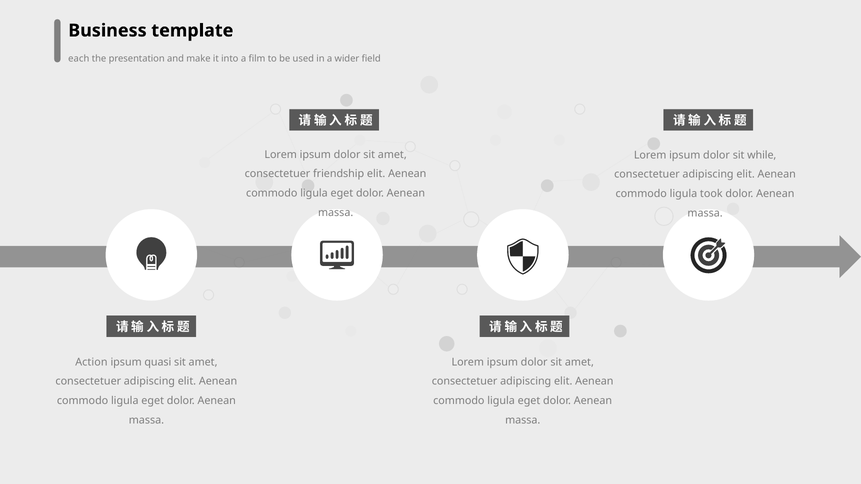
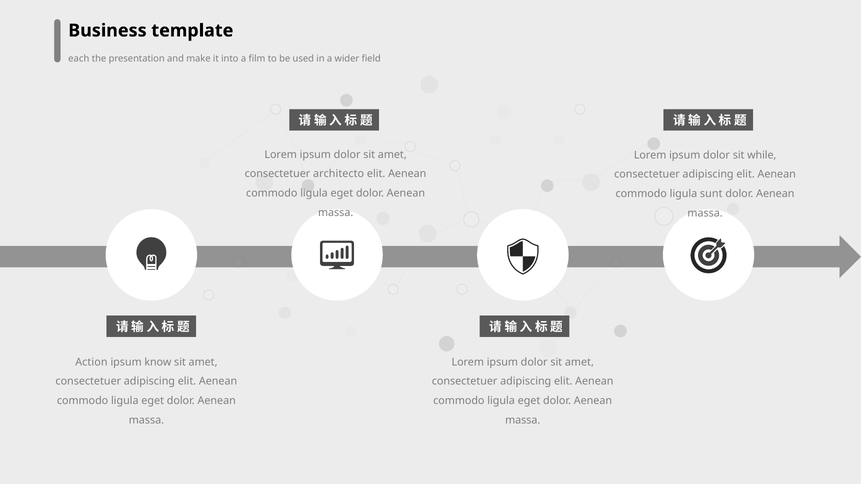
friendship: friendship -> architecto
took: took -> sunt
quasi: quasi -> know
